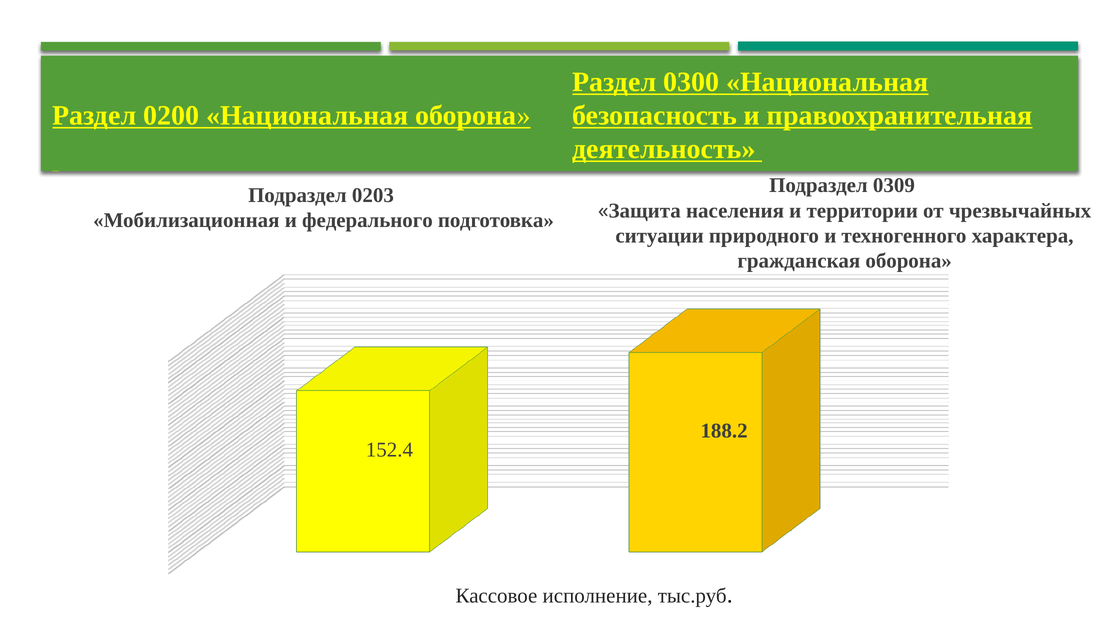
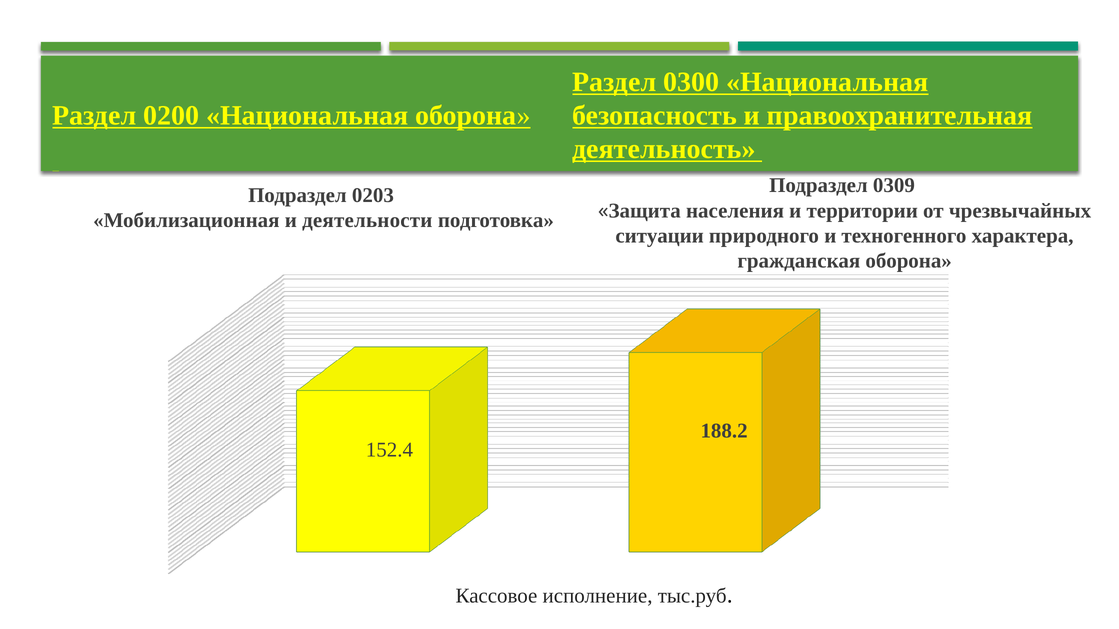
федерального: федерального -> деятельности
